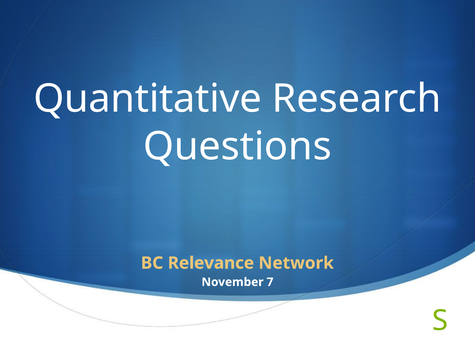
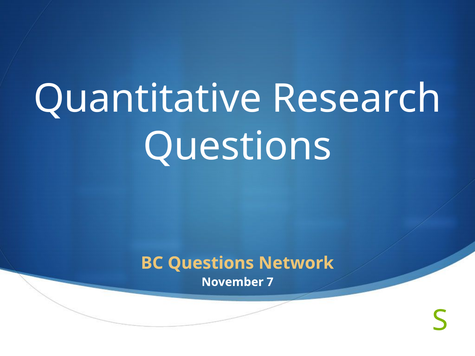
BC Relevance: Relevance -> Questions
